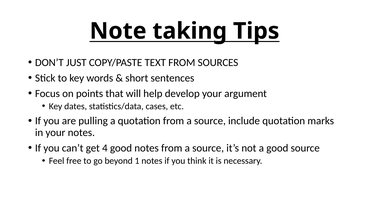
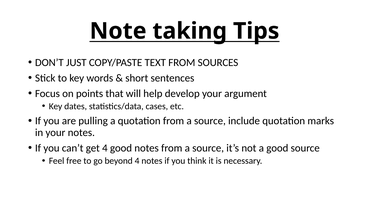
beyond 1: 1 -> 4
